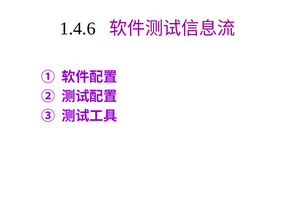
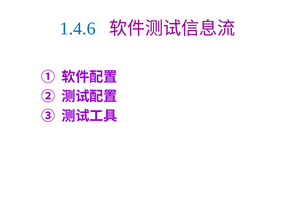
1.4.6 colour: black -> blue
